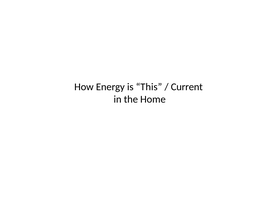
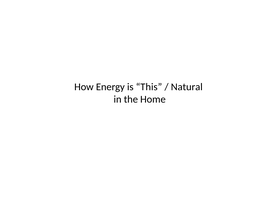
Current: Current -> Natural
